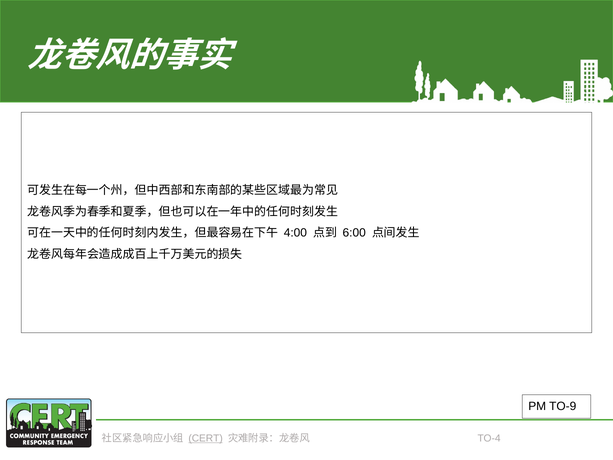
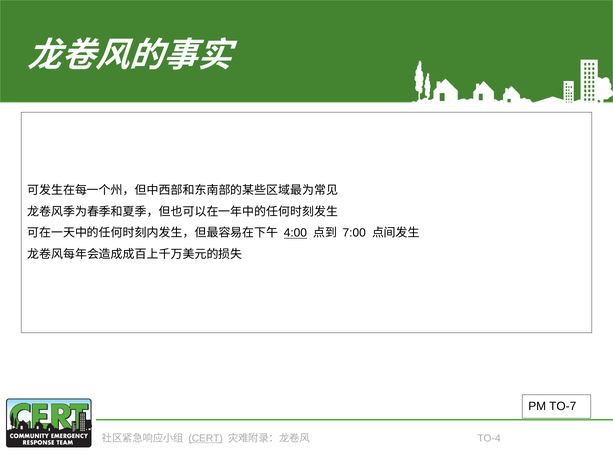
4:00 underline: none -> present
6:00: 6:00 -> 7:00
TO-9: TO-9 -> TO-7
